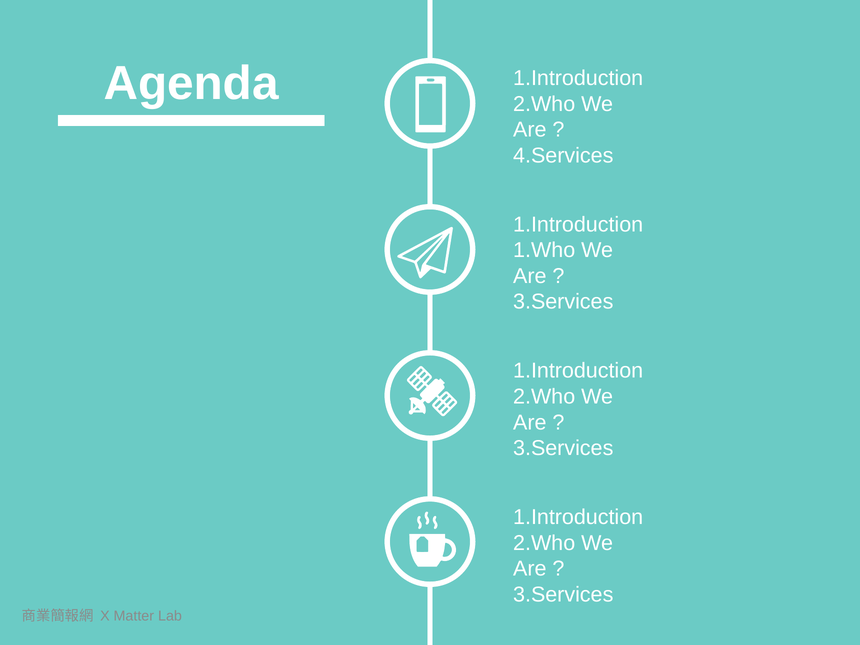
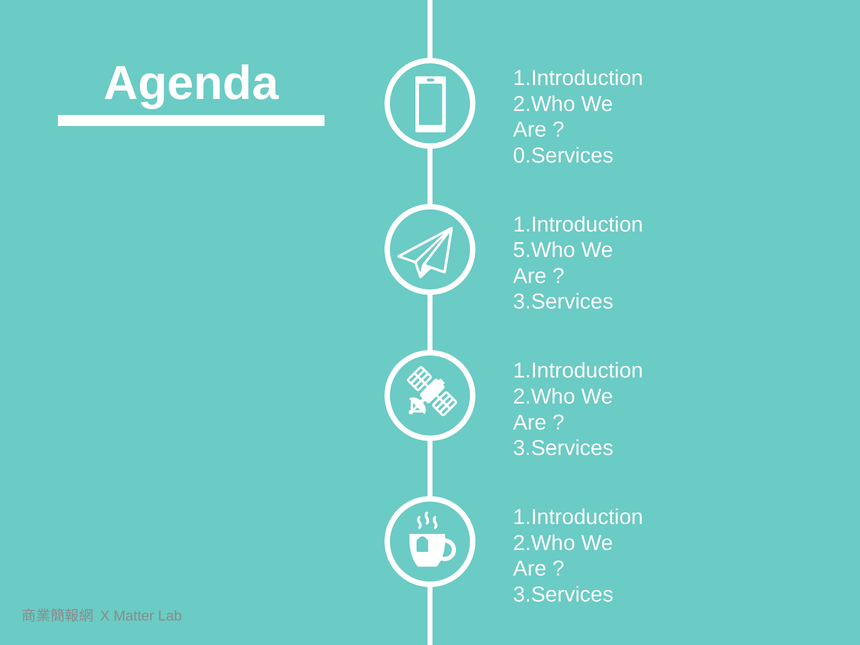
4.Services: 4.Services -> 0.Services
1.Who: 1.Who -> 5.Who
